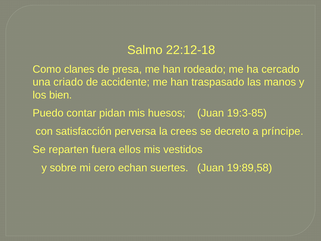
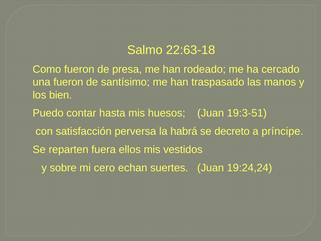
22:12-18: 22:12-18 -> 22:63-18
Como clanes: clanes -> fueron
una criado: criado -> fueron
accidente: accidente -> santísimo
pidan: pidan -> hasta
19:3-85: 19:3-85 -> 19:3-51
crees: crees -> habrá
19:89,58: 19:89,58 -> 19:24,24
